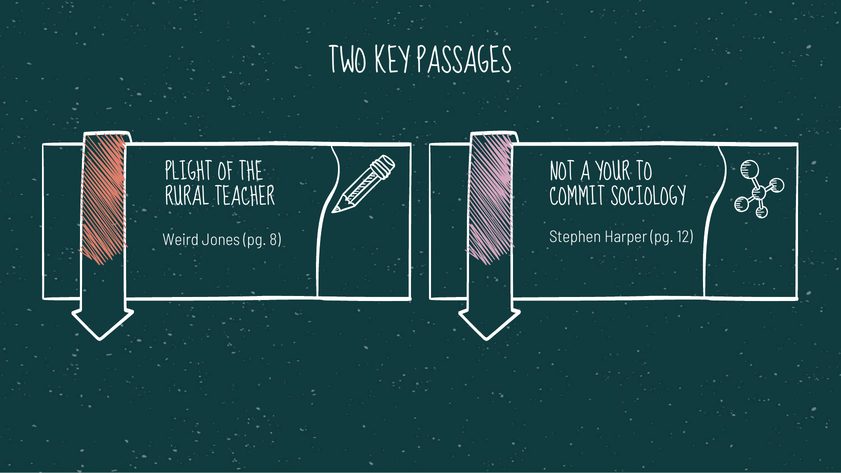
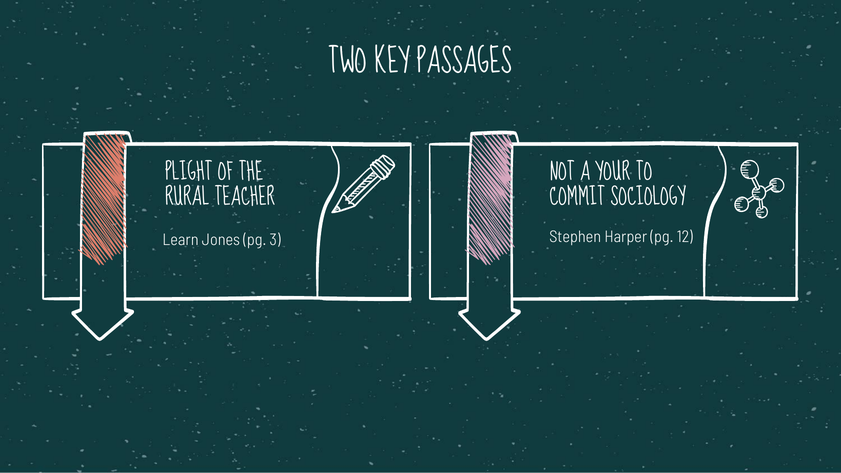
Weird: Weird -> Learn
8: 8 -> 3
